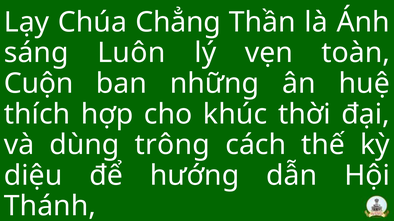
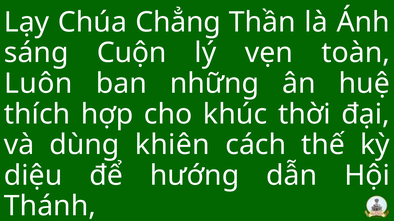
Luôn: Luôn -> Cuộn
Cuộn: Cuộn -> Luôn
trông: trông -> khiên
